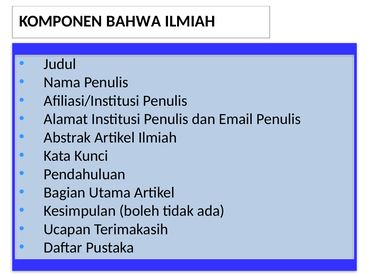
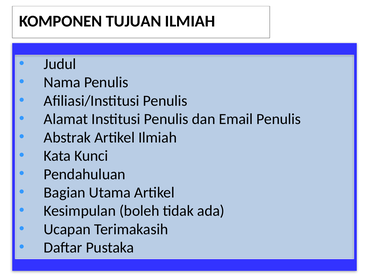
BAHWA: BAHWA -> TUJUAN
